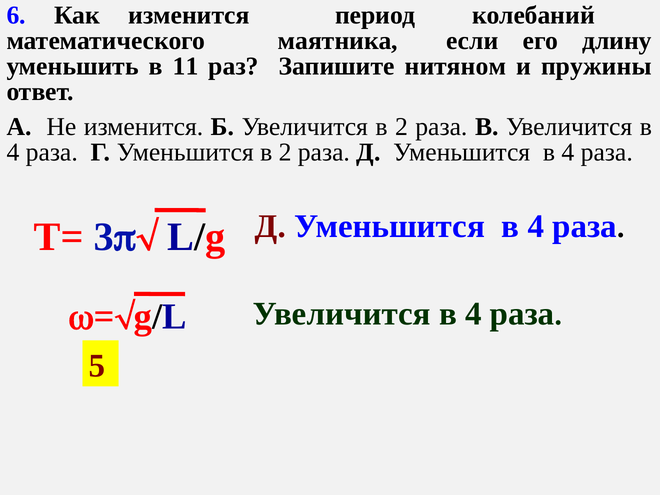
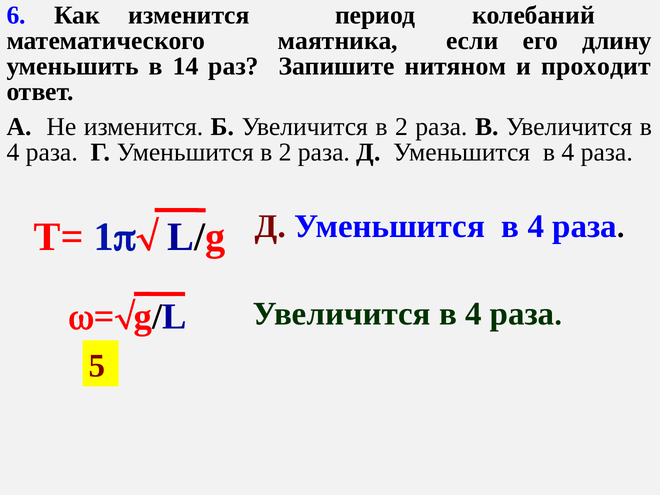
11: 11 -> 14
пружины: пружины -> проходит
3: 3 -> 1
